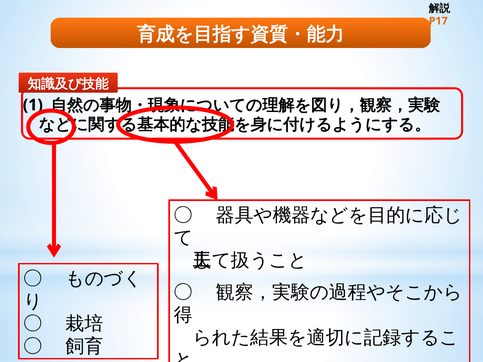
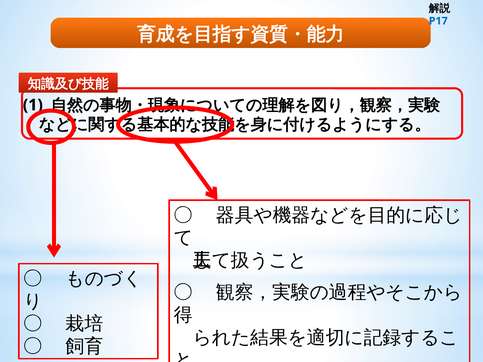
P17 colour: orange -> blue
